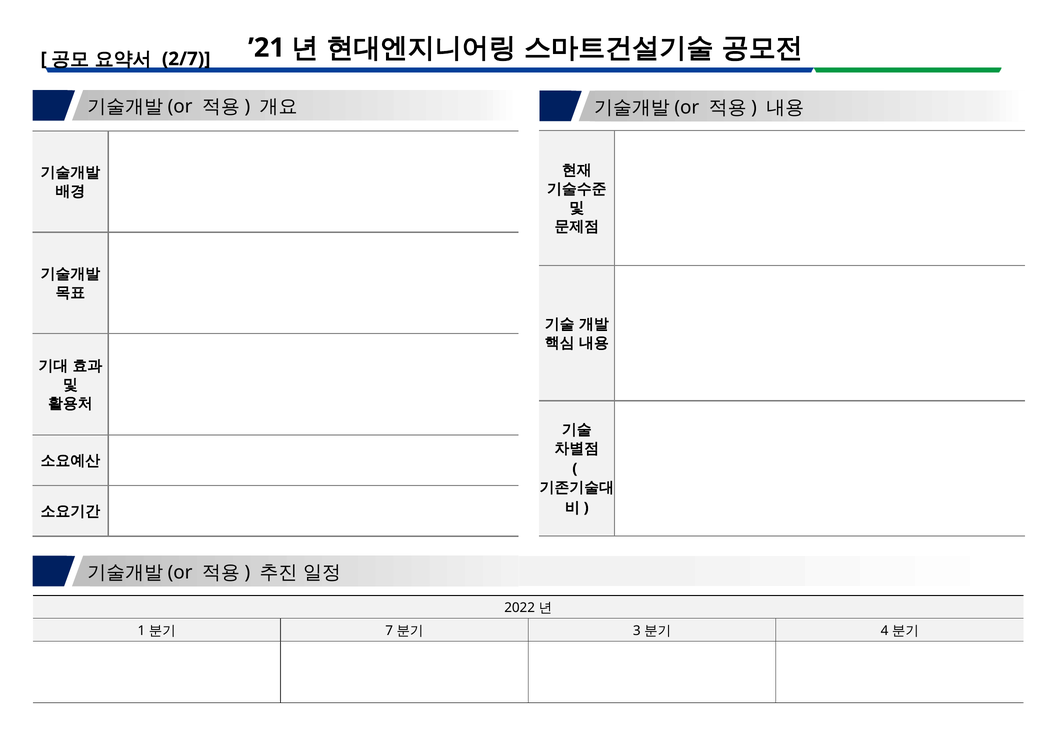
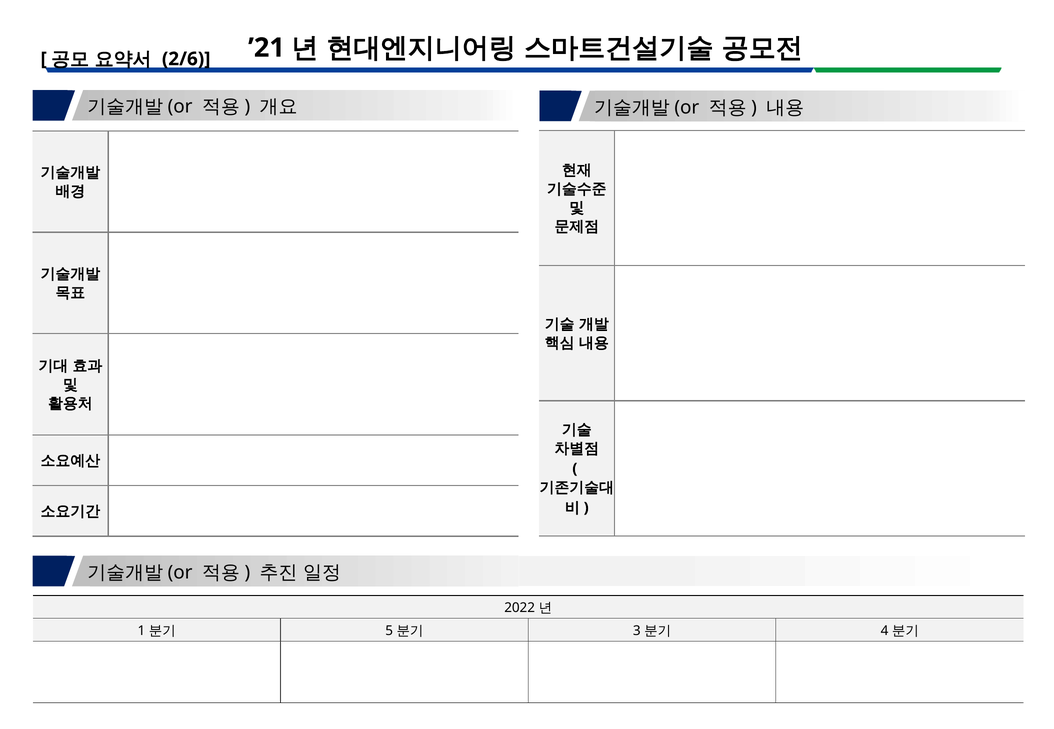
2/7: 2/7 -> 2/6
7: 7 -> 5
